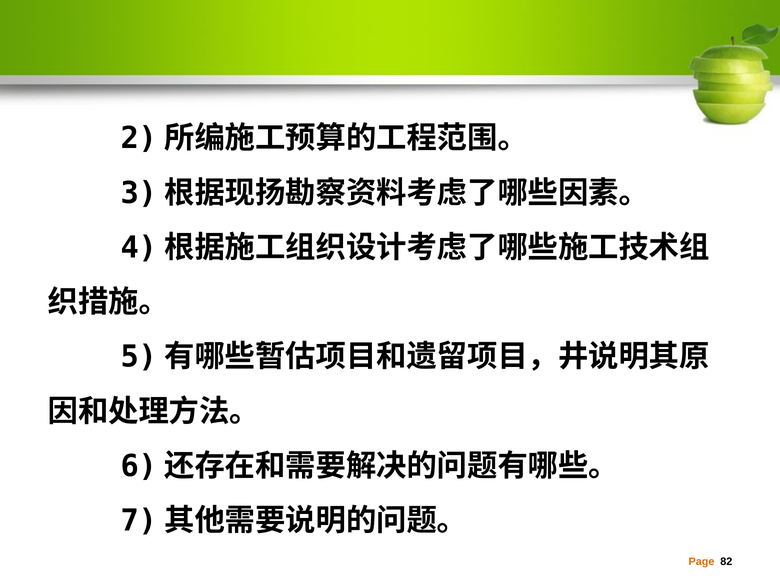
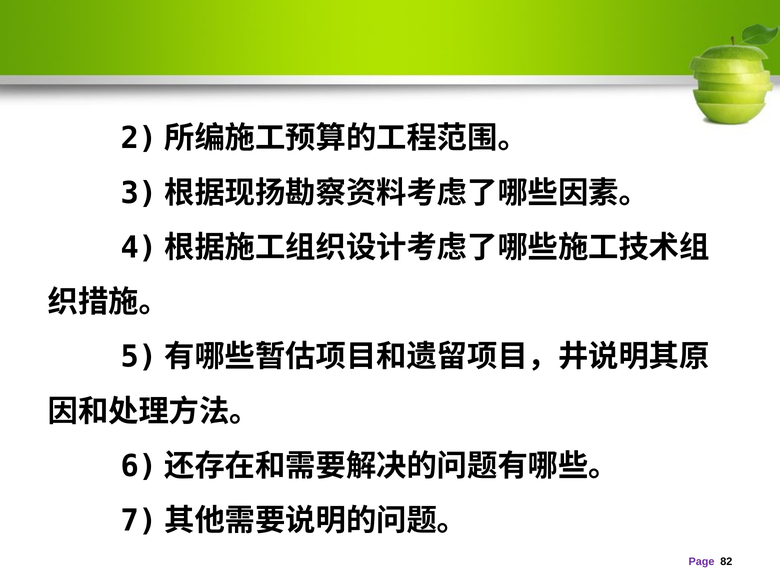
Page colour: orange -> purple
